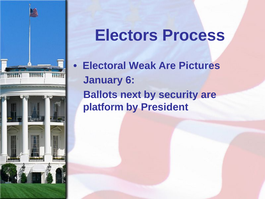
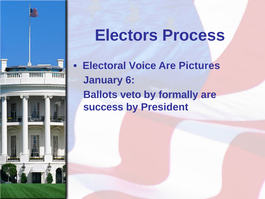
Weak: Weak -> Voice
next: next -> veto
security: security -> formally
platform: platform -> success
